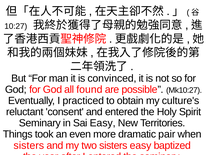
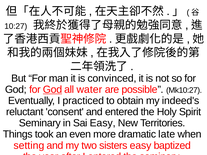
God at (53, 90) underline: none -> present
found: found -> water
culture's: culture's -> indeed's
pair: pair -> late
sisters at (29, 146): sisters -> setting
